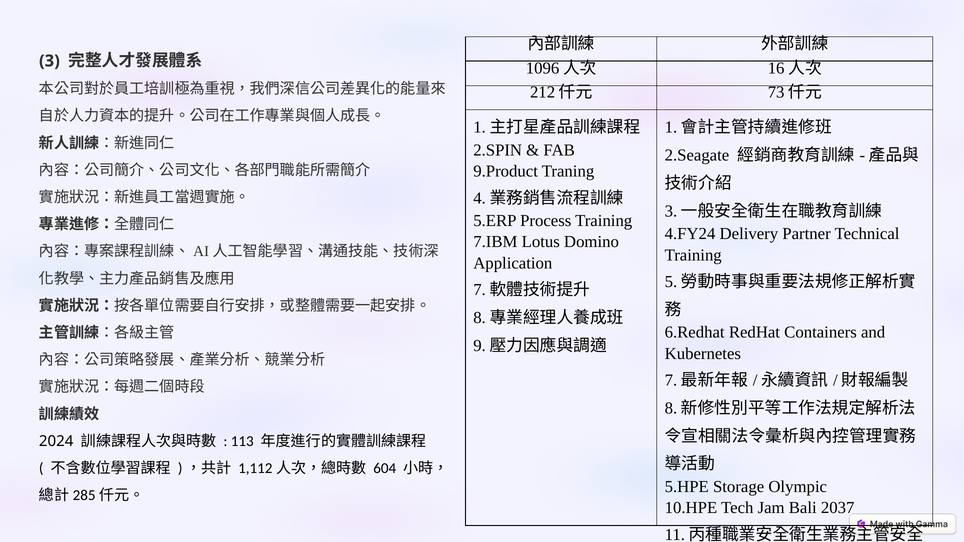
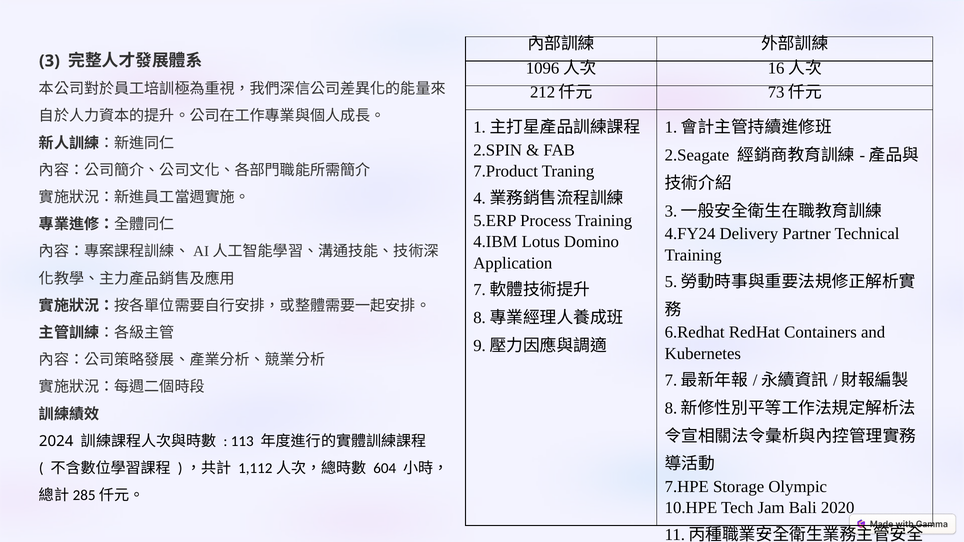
9.Product: 9.Product -> 7.Product
7.IBM: 7.IBM -> 4.IBM
5.HPE: 5.HPE -> 7.HPE
2037: 2037 -> 2020
